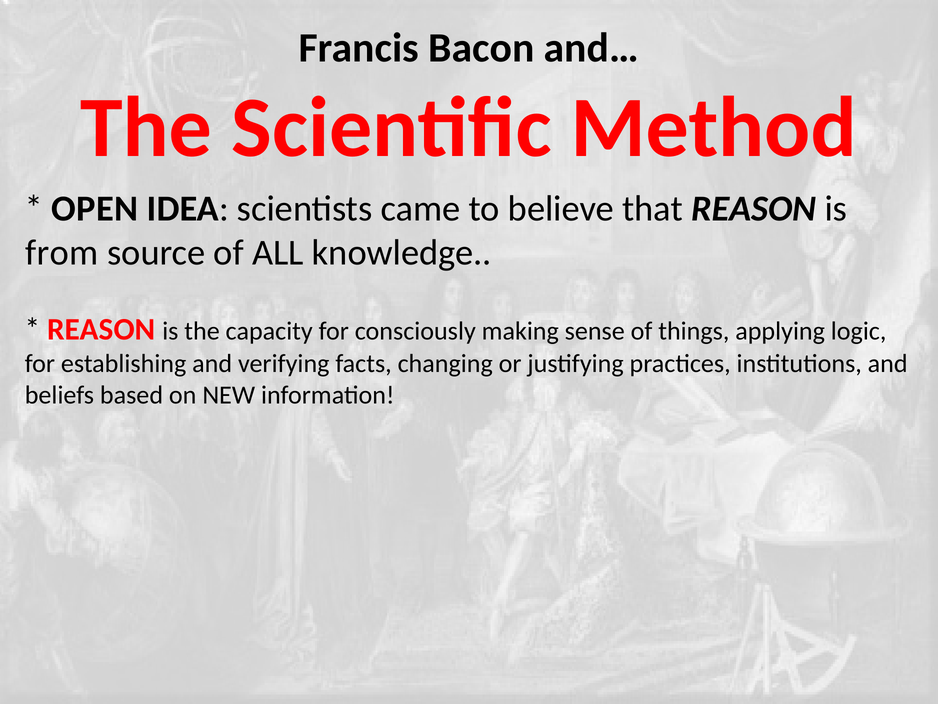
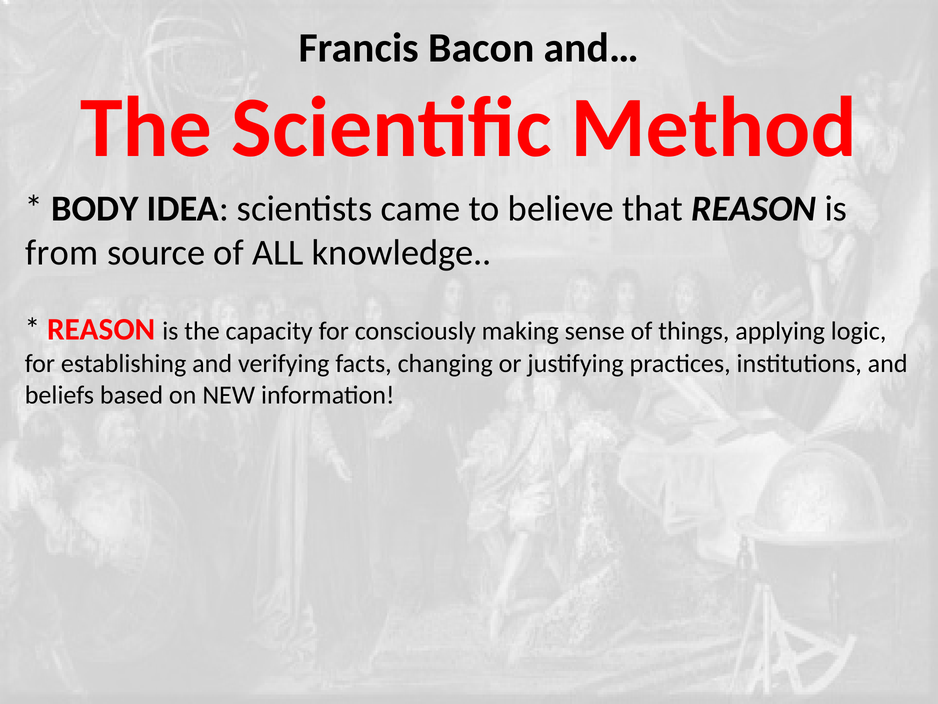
OPEN: OPEN -> BODY
